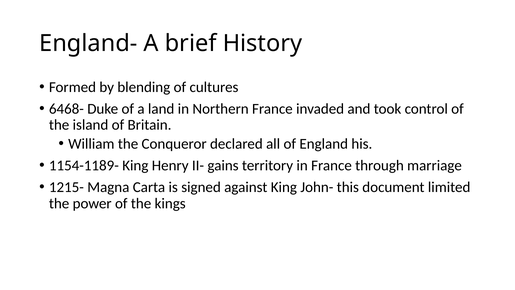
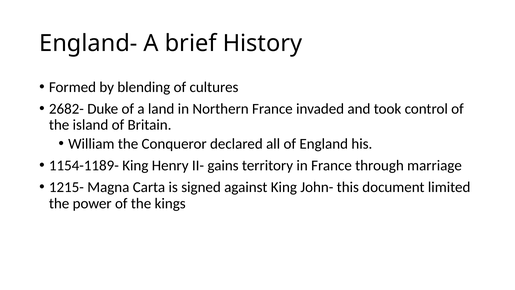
6468-: 6468- -> 2682-
